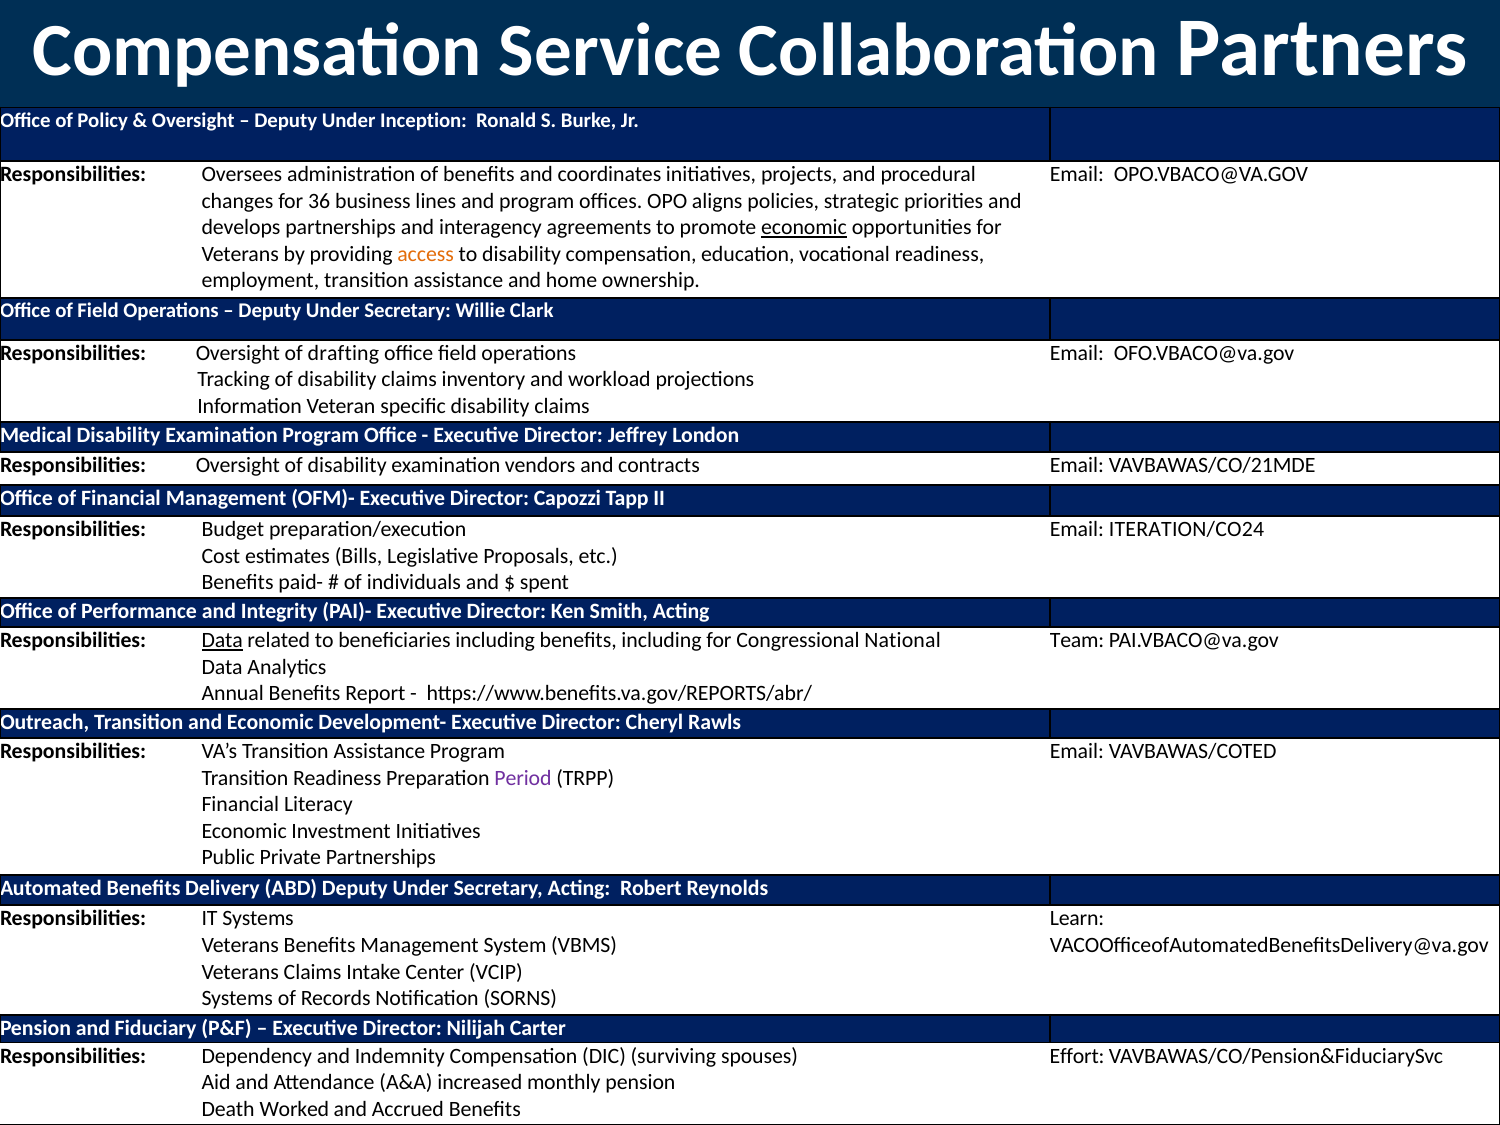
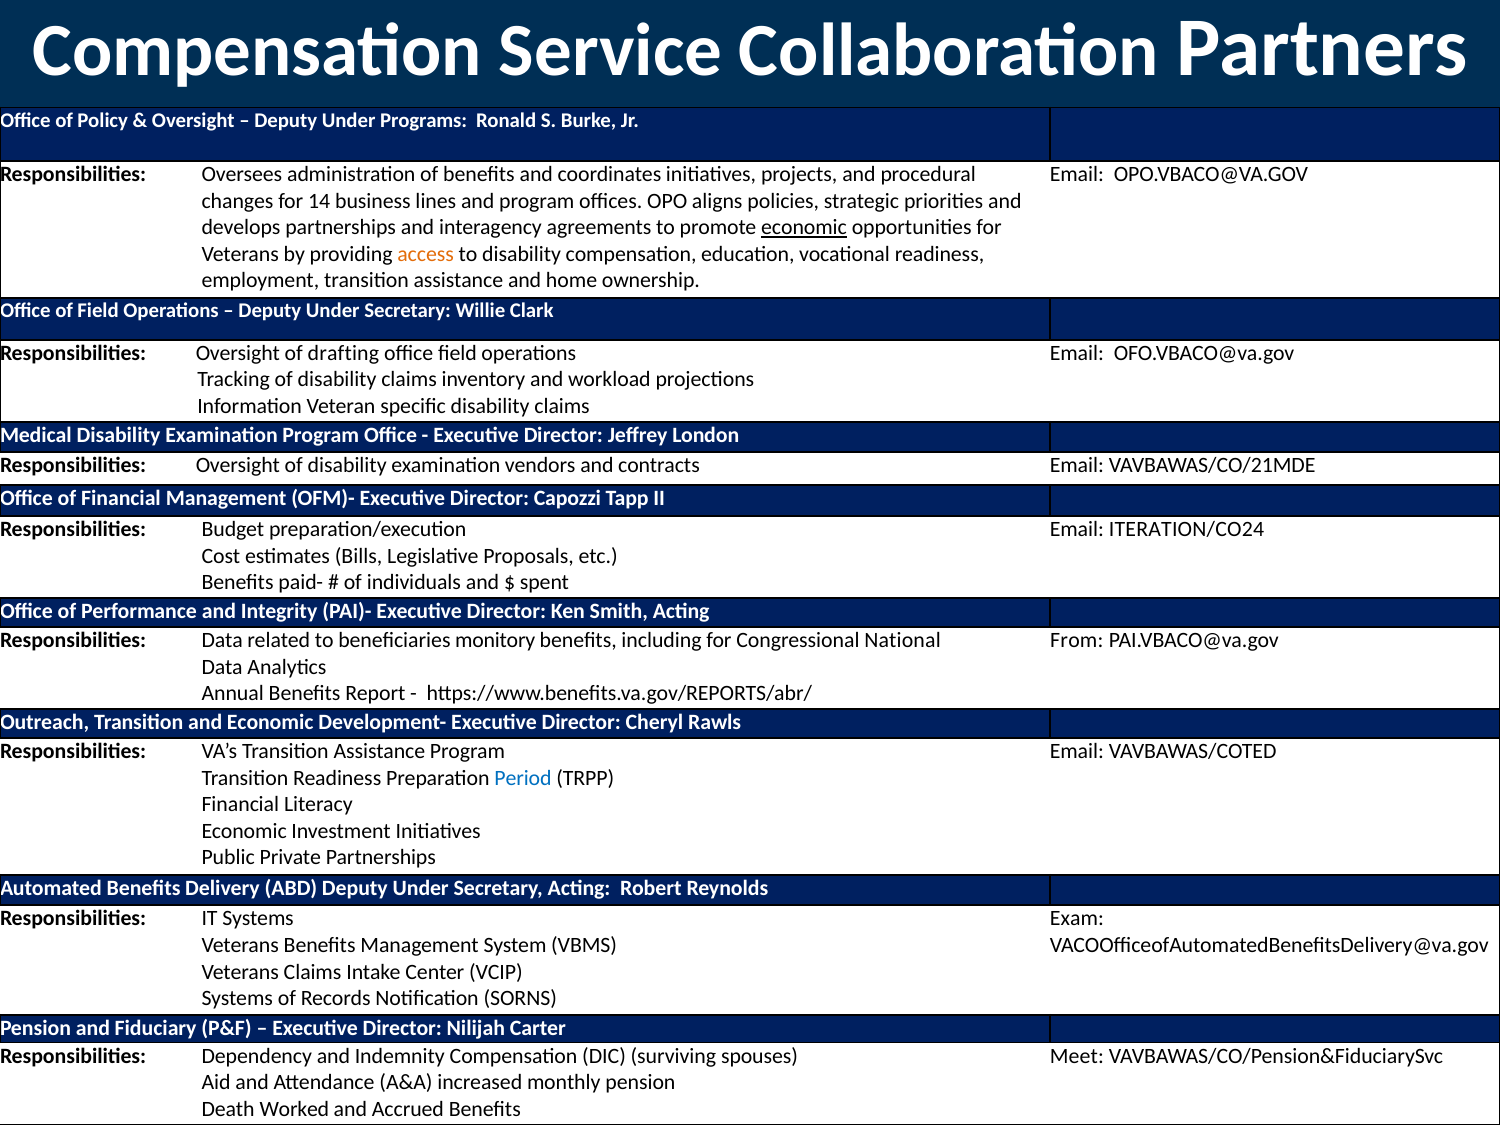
Inception: Inception -> Programs
36: 36 -> 14
Data at (222, 641) underline: present -> none
beneficiaries including: including -> monitory
Team: Team -> From
Period colour: purple -> blue
Learn: Learn -> Exam
Effort: Effort -> Meet
